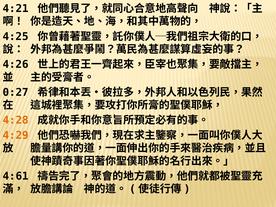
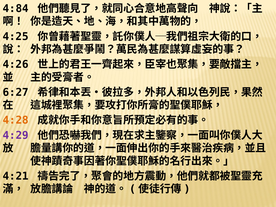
4:21: 4:21 -> 4:84
0:27: 0:27 -> 6:27
4:29 colour: orange -> purple
4:61: 4:61 -> 4:21
